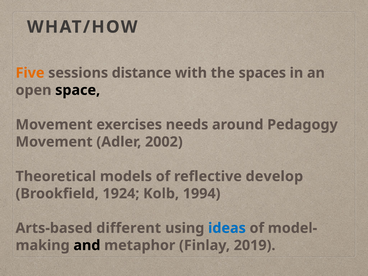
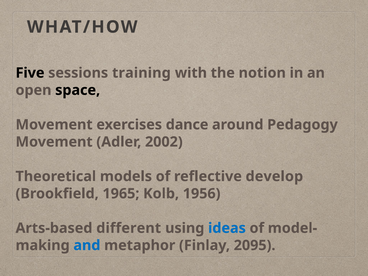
Five colour: orange -> black
distance: distance -> training
spaces: spaces -> notion
needs: needs -> dance
1924: 1924 -> 1965
1994: 1994 -> 1956
and colour: black -> blue
2019: 2019 -> 2095
